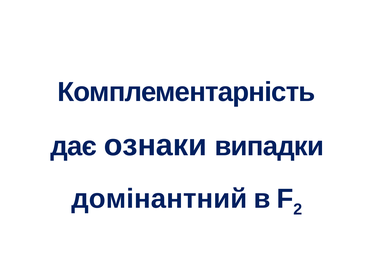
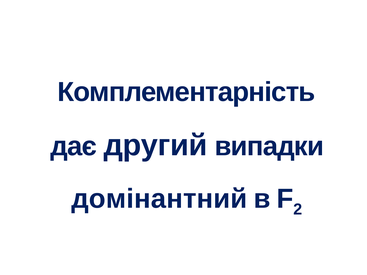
ознаки: ознаки -> другий
